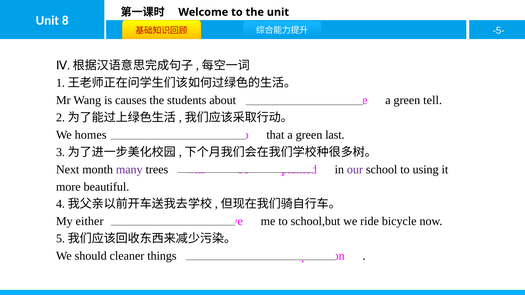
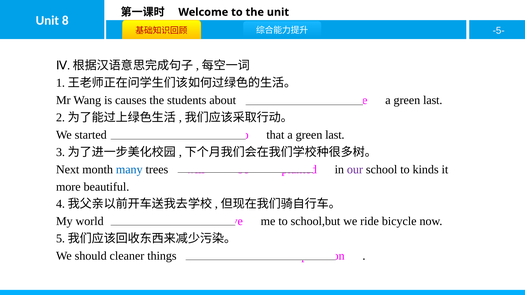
tell at (433, 100): tell -> last
homes: homes -> started
many colour: purple -> blue
using: using -> kinds
either: either -> world
